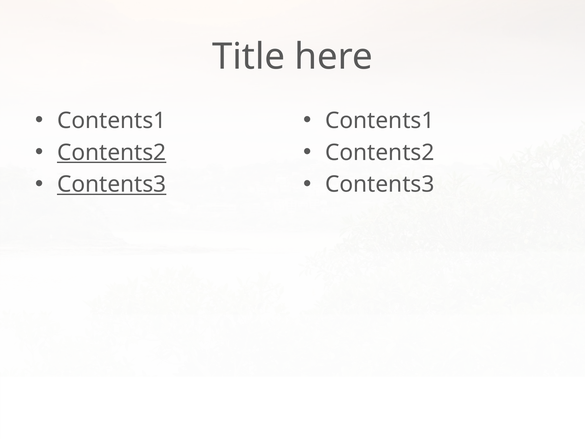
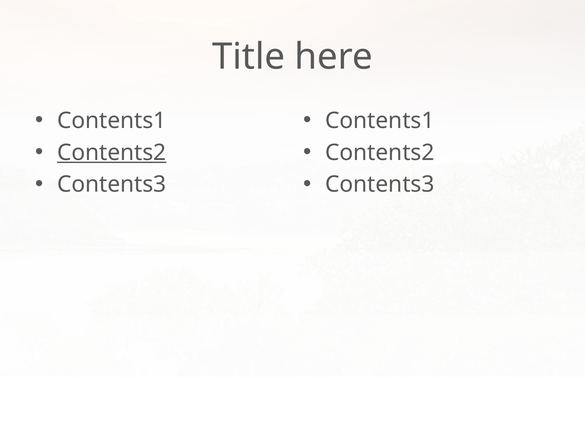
Contents3 at (112, 184) underline: present -> none
